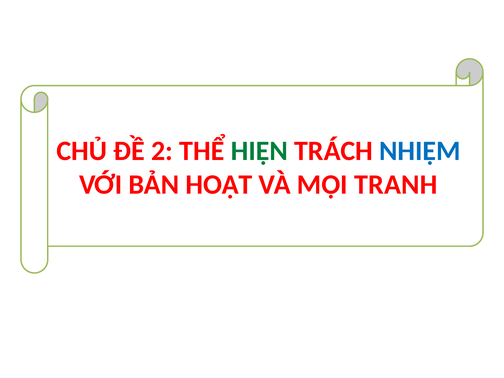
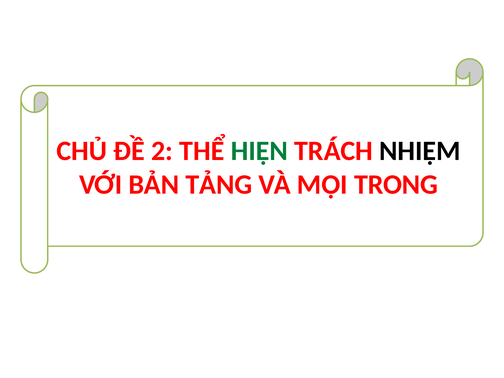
NHIỆM colour: blue -> black
HOẠT: HOẠT -> TẢNG
TRANH: TRANH -> TRONG
